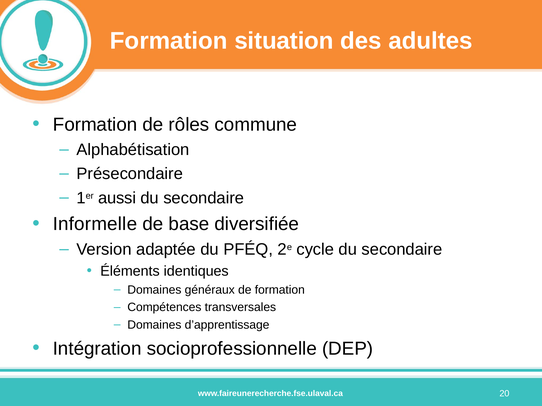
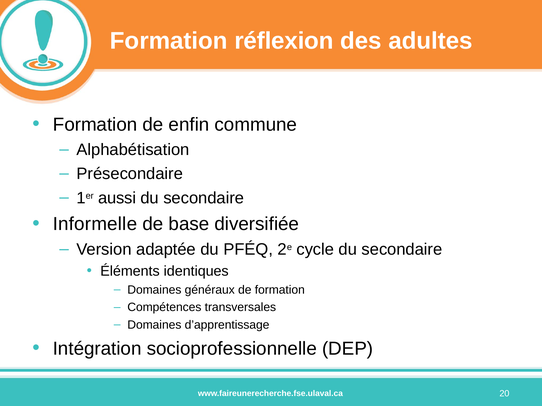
situation: situation -> réflexion
rôles: rôles -> enfin
